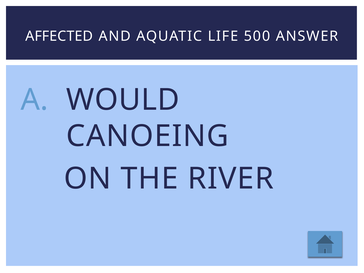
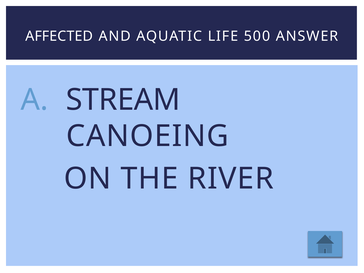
WOULD: WOULD -> STREAM
